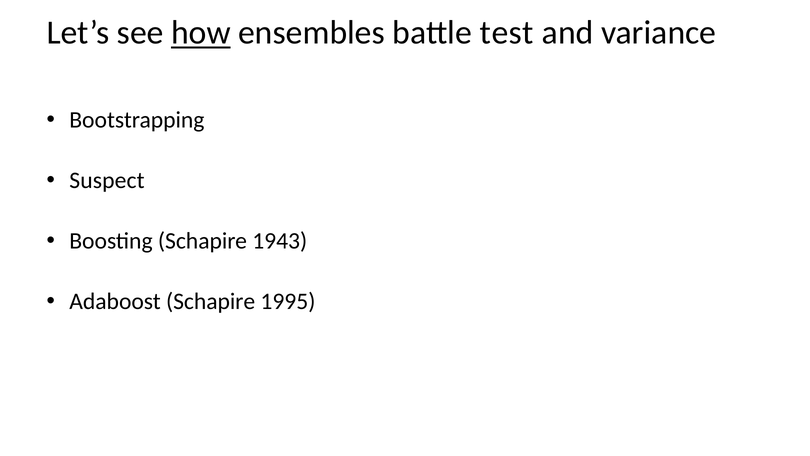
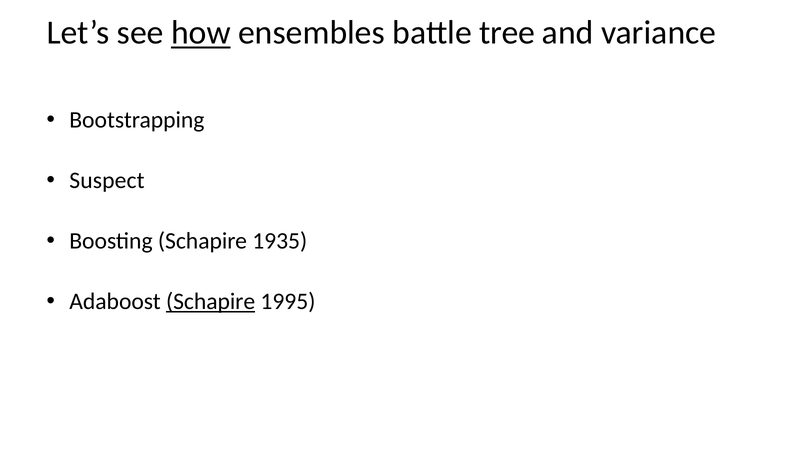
test: test -> tree
1943: 1943 -> 1935
Schapire at (211, 301) underline: none -> present
